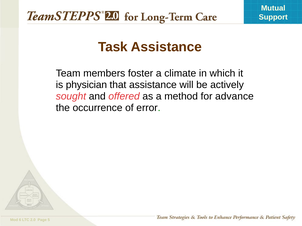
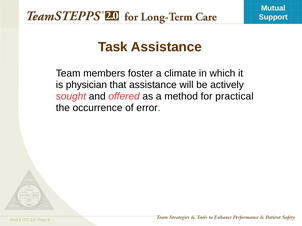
advance: advance -> practical
